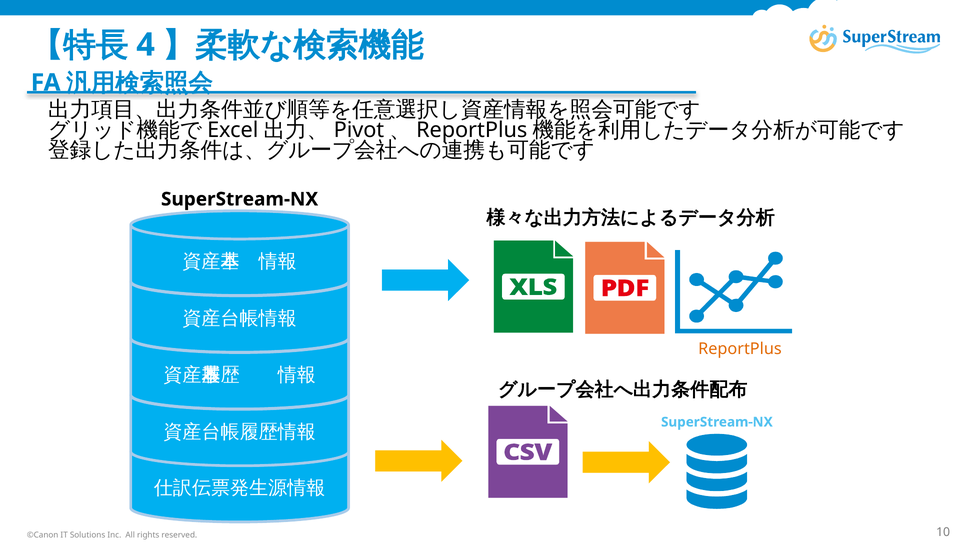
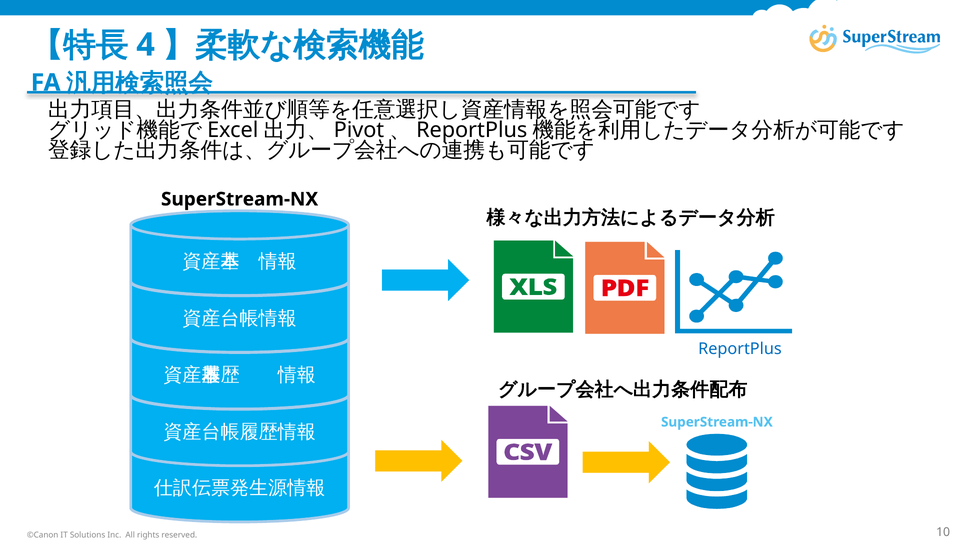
ReportPlus colour: orange -> blue
